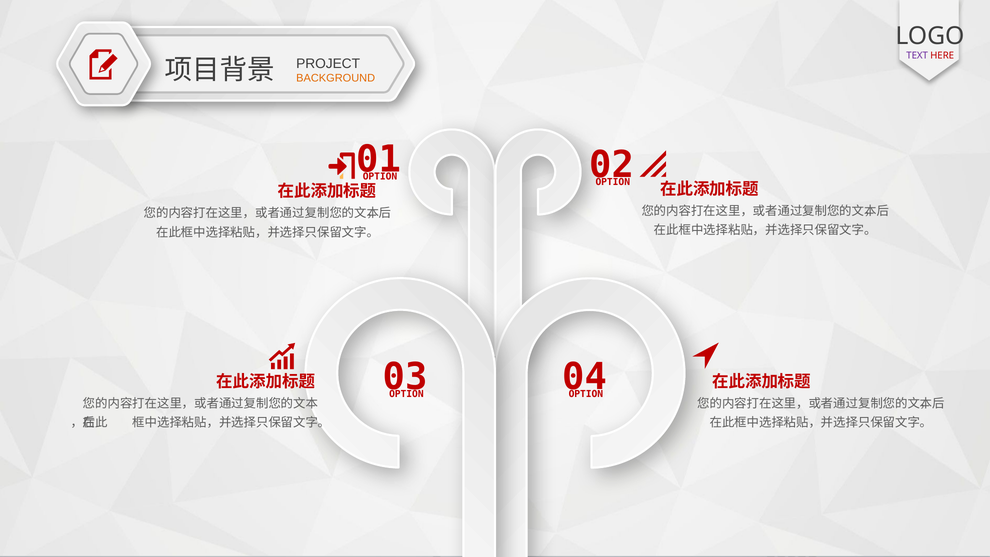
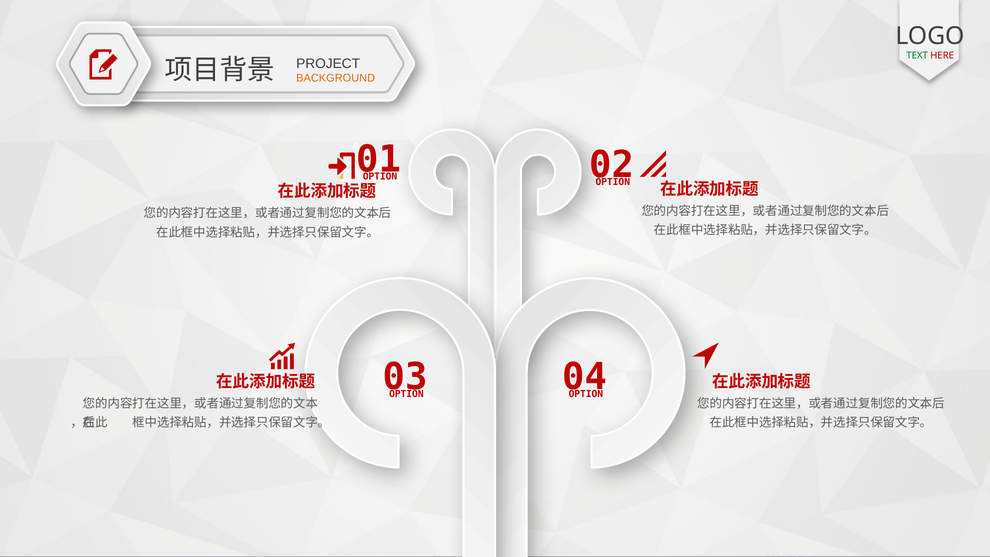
TEXT colour: purple -> green
